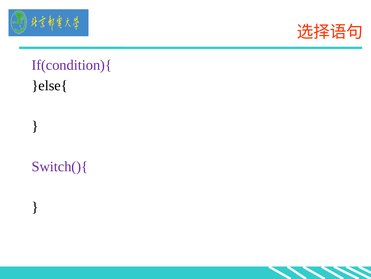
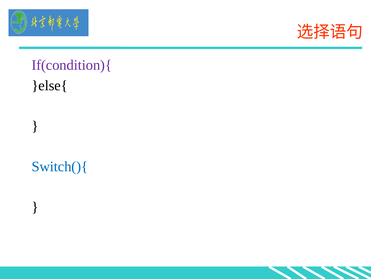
Switch(){ colour: purple -> blue
